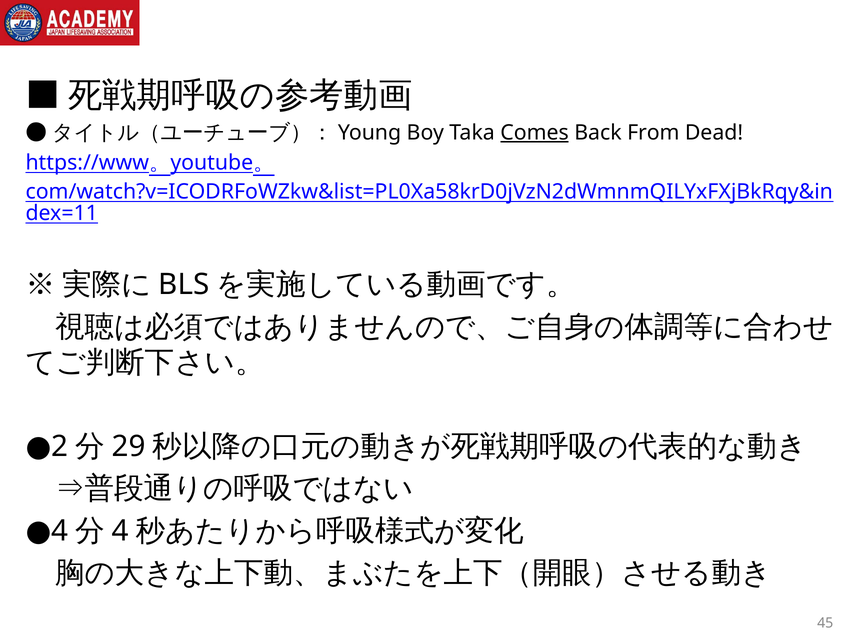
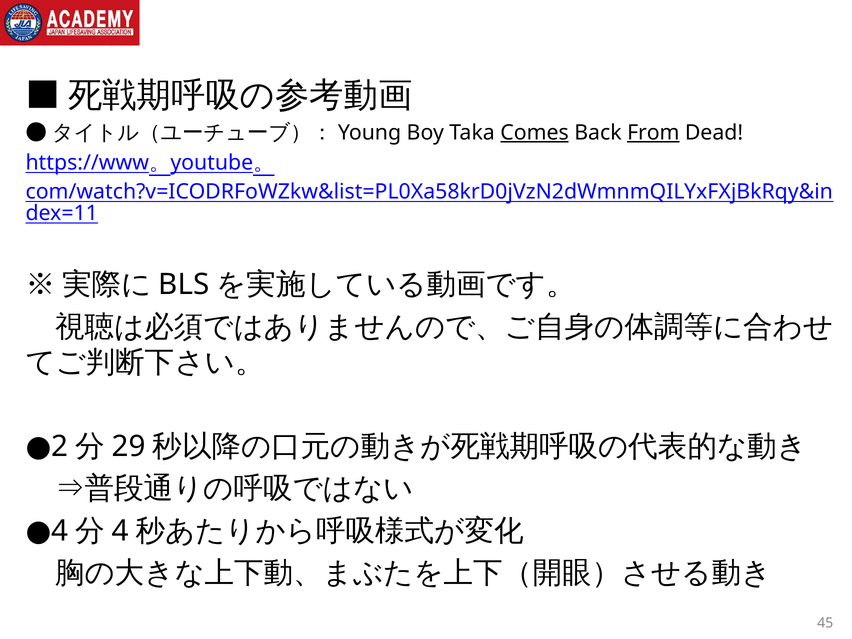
From underline: none -> present
